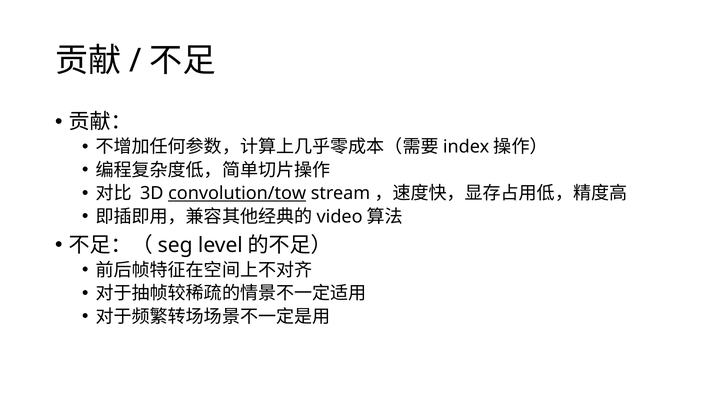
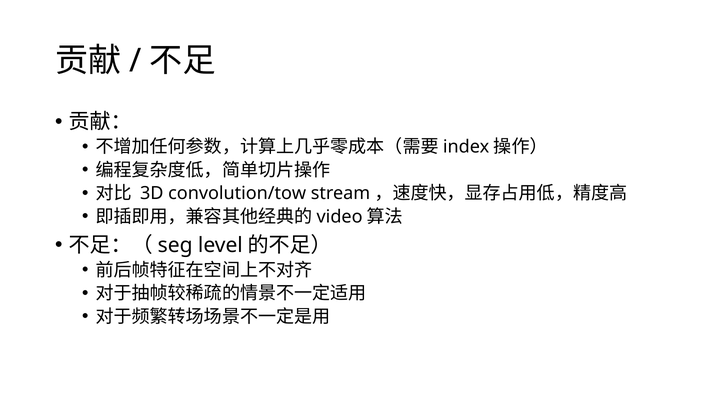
convolution/tow underline: present -> none
